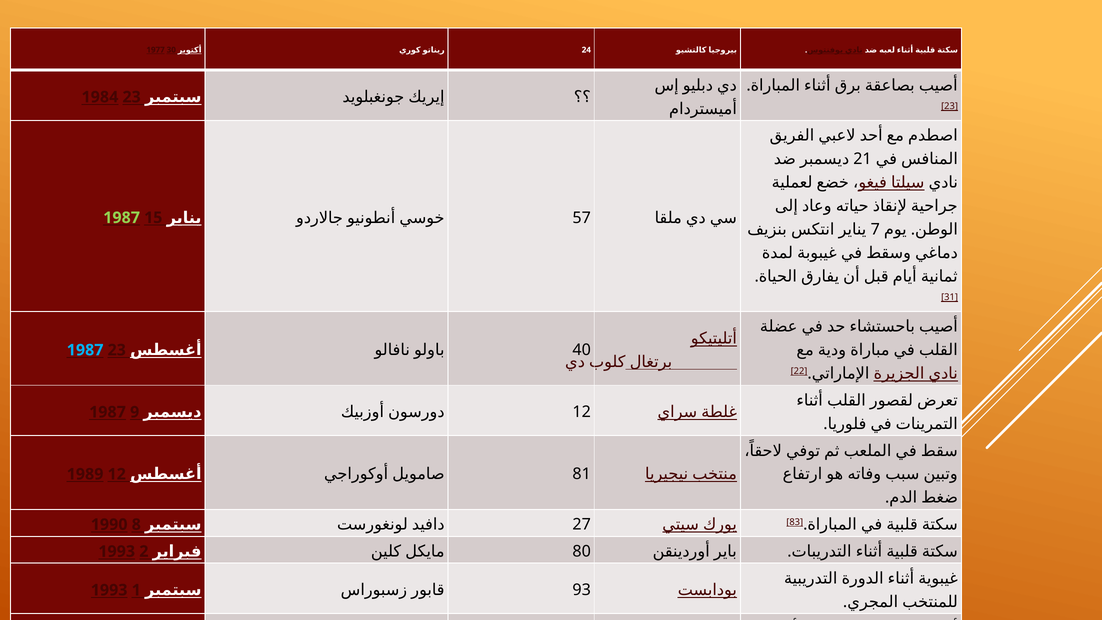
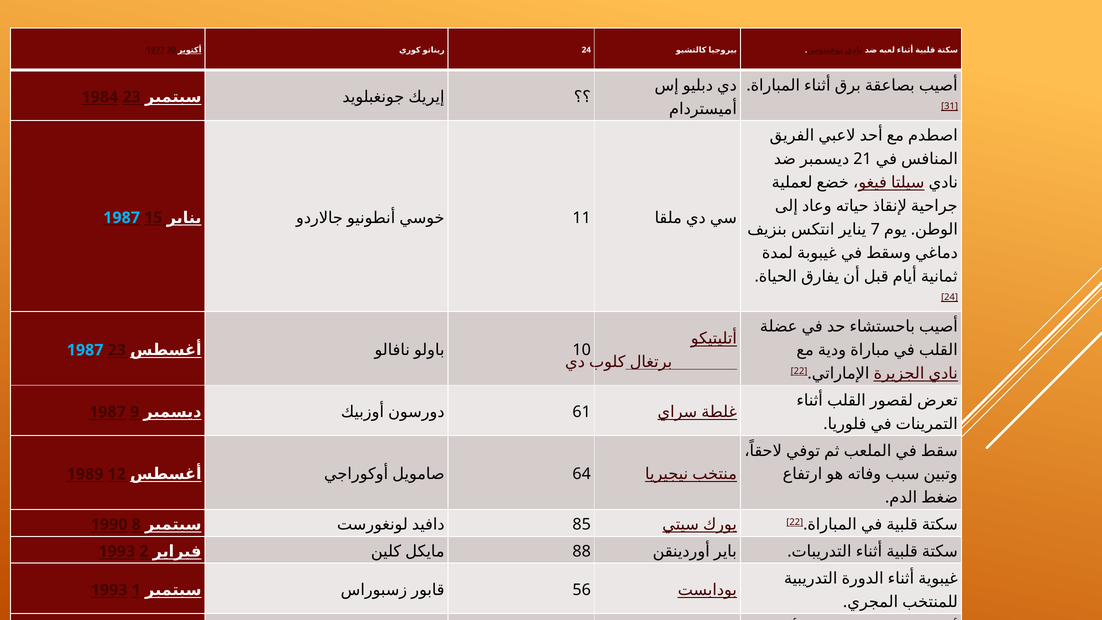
23 at (950, 106): 23 -> 31
1987 at (122, 218) colour: light green -> light blue
57: 57 -> 11
31 at (950, 297): 31 -> 24
40: 40 -> 10
12 at (582, 412): 12 -> 61
81: 81 -> 64
83 at (795, 522): 83 -> 22
27: 27 -> 85
80: 80 -> 88
93: 93 -> 56
